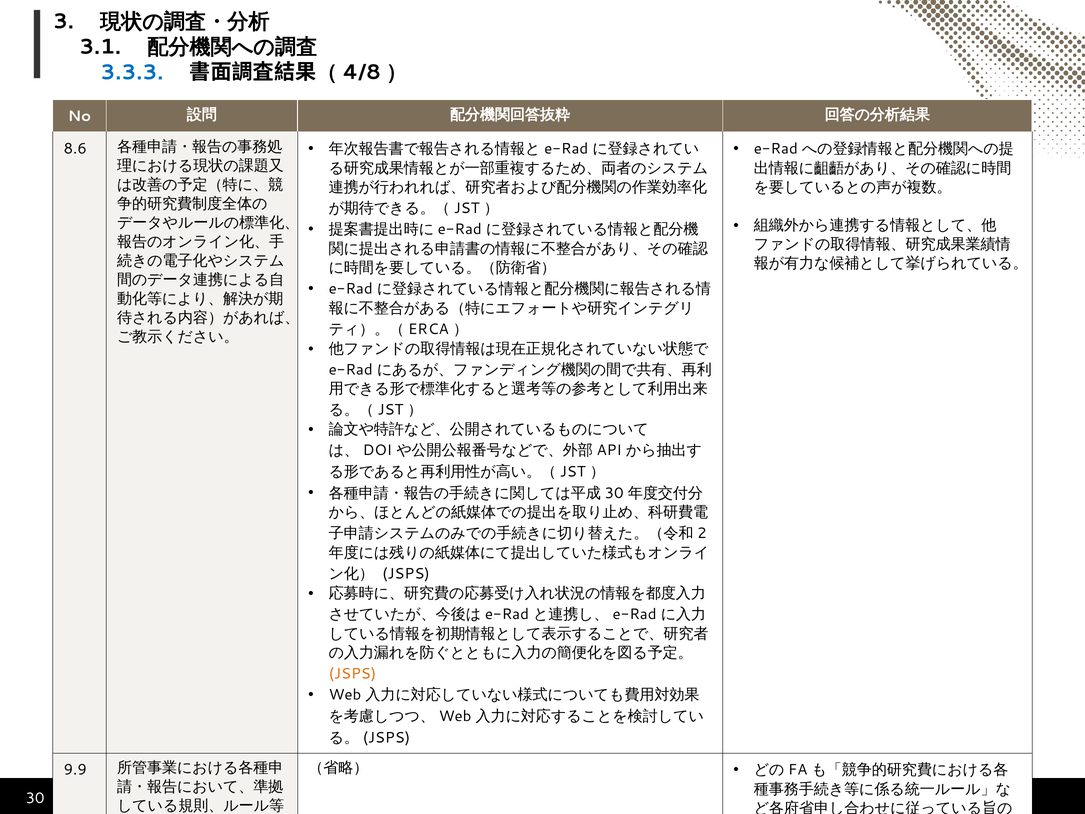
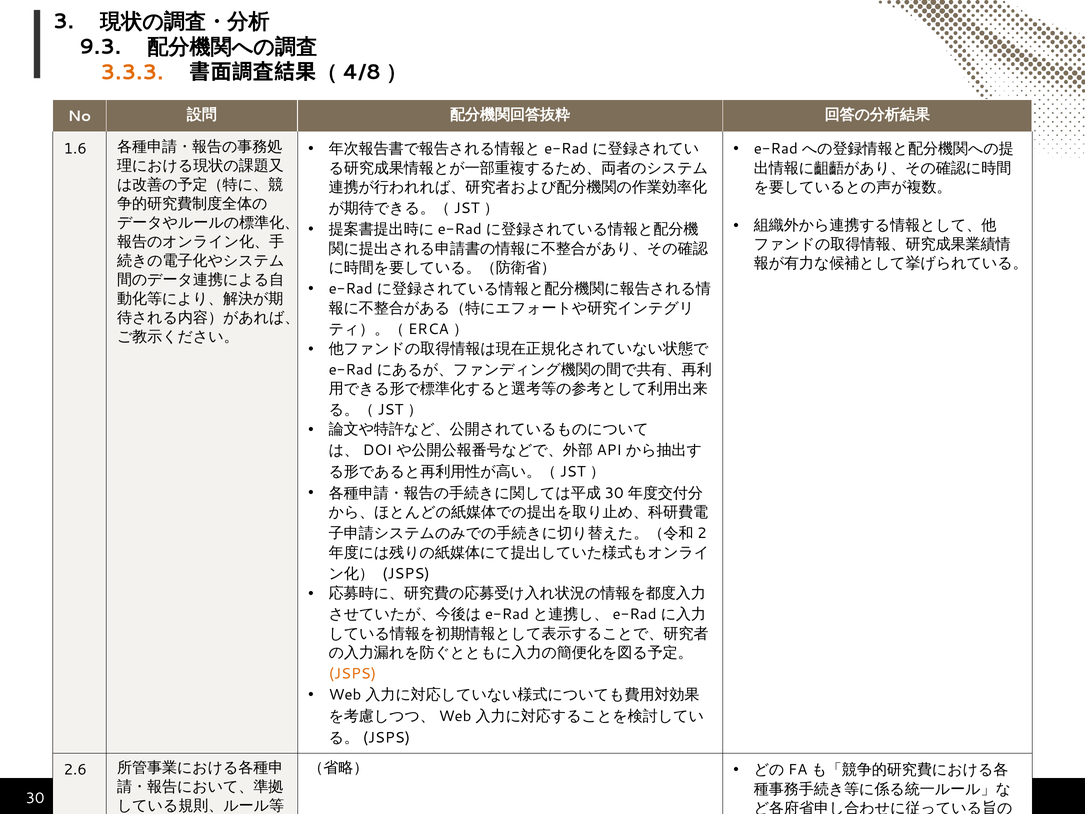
3.1: 3.1 -> 9.3
3.3.3 colour: blue -> orange
8.6: 8.6 -> 1.6
9.9: 9.9 -> 2.6
